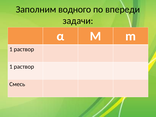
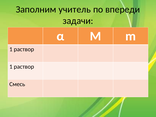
водного: водного -> учитель
